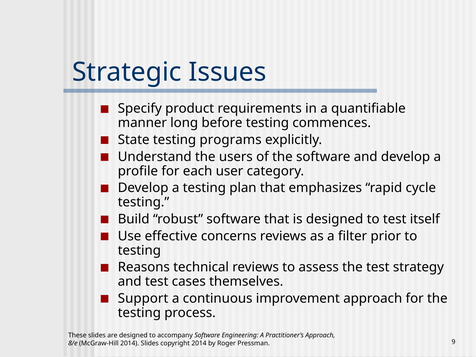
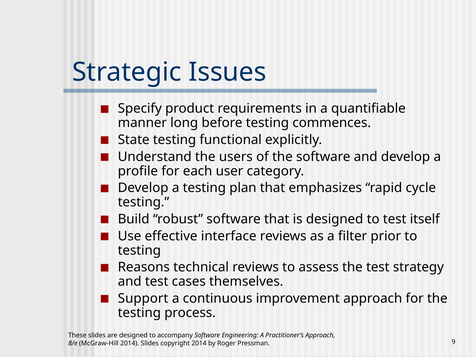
programs: programs -> functional
concerns: concerns -> interface
